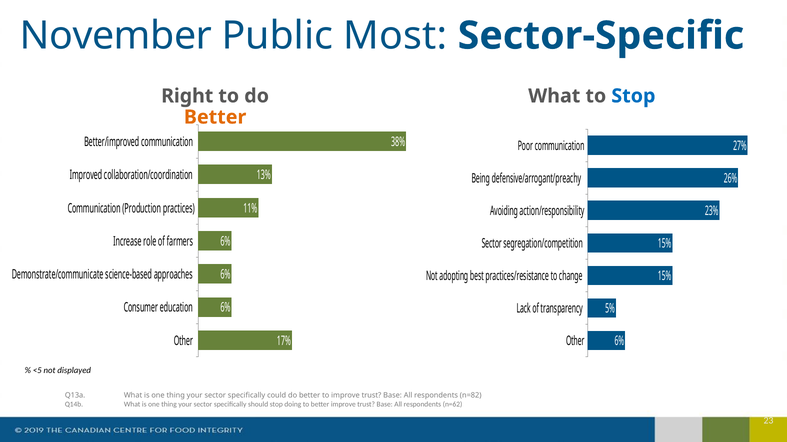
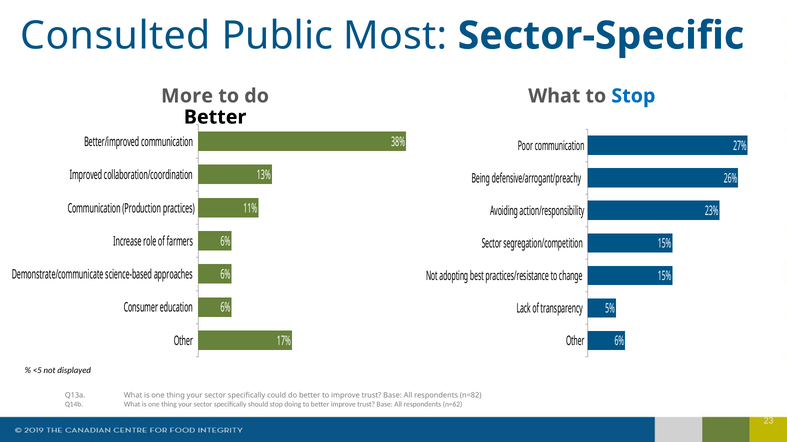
November: November -> Consulted
Right: Right -> More
Better at (215, 117) colour: orange -> black
